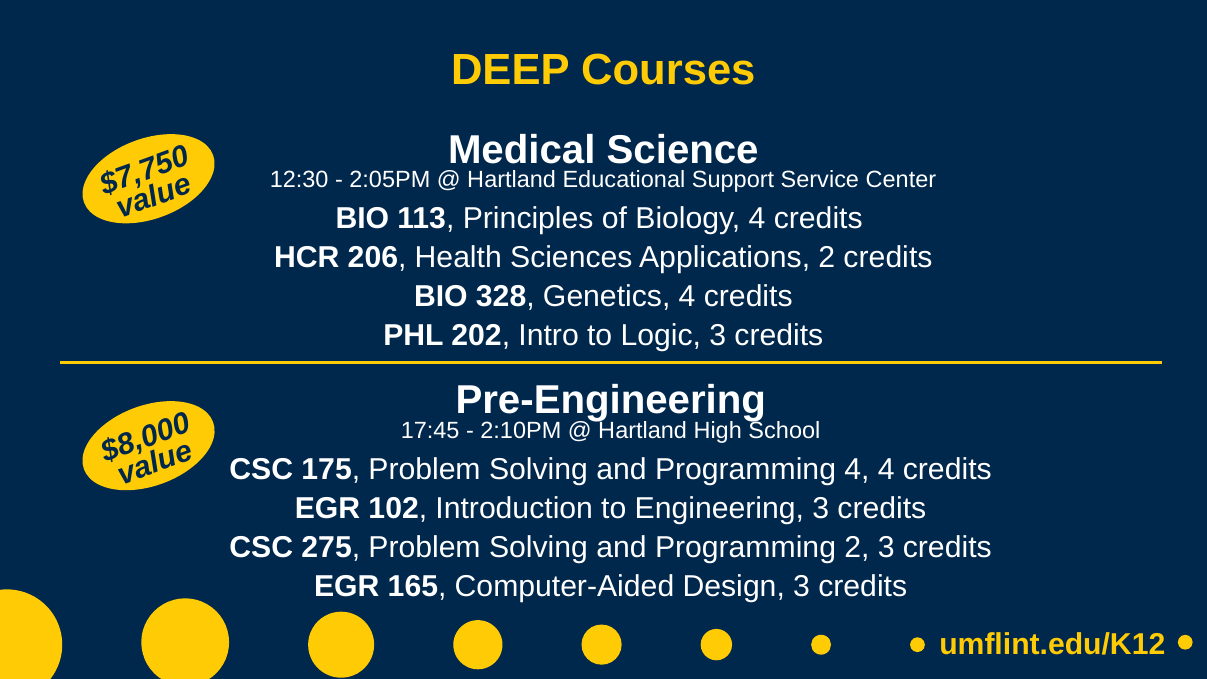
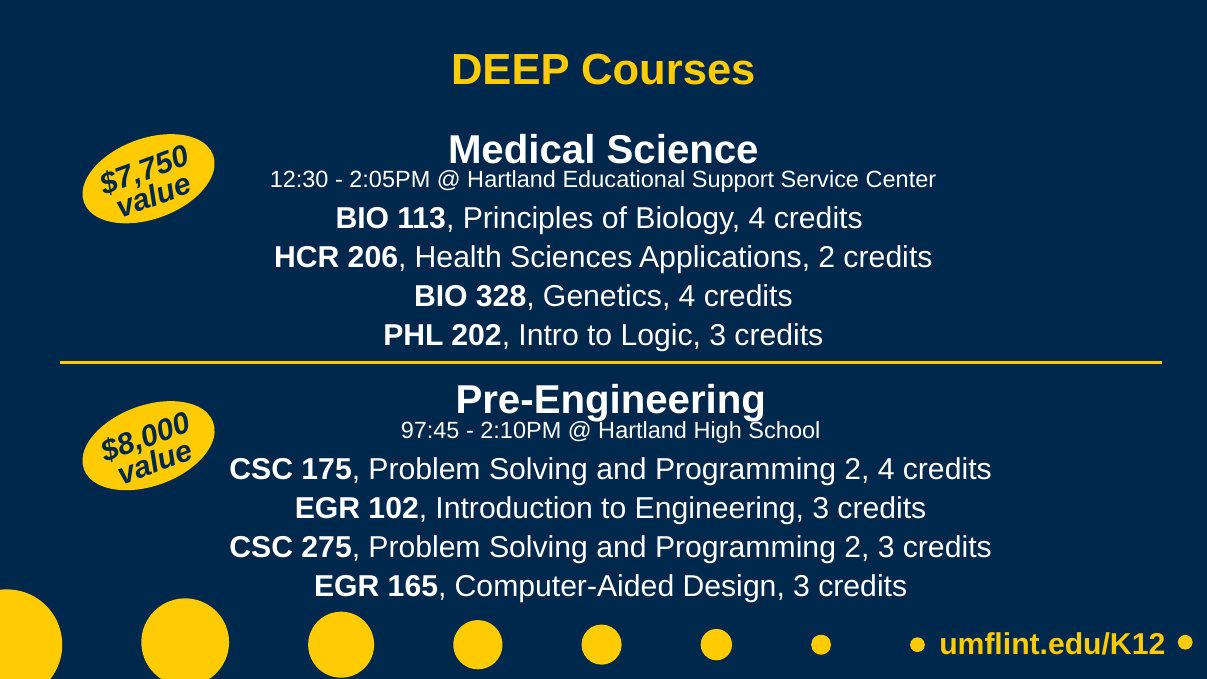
17:45: 17:45 -> 97:45
4 at (857, 469): 4 -> 2
